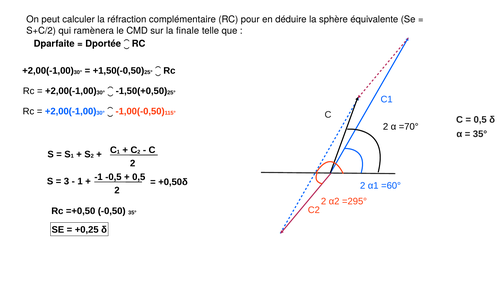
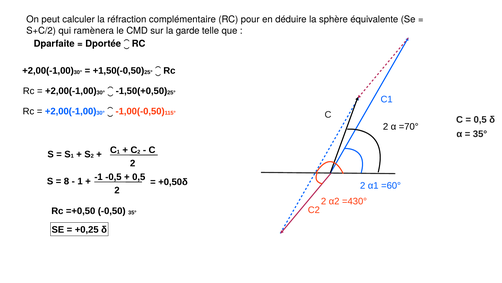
finale: finale -> garde
3: 3 -> 8
=295°: =295° -> =430°
